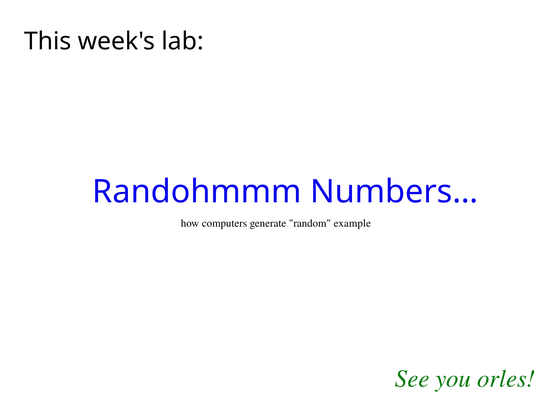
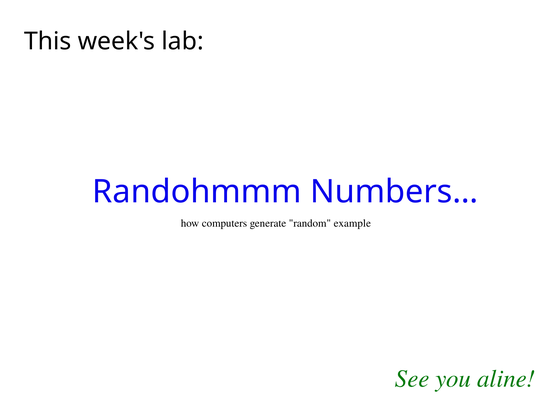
orles: orles -> aline
